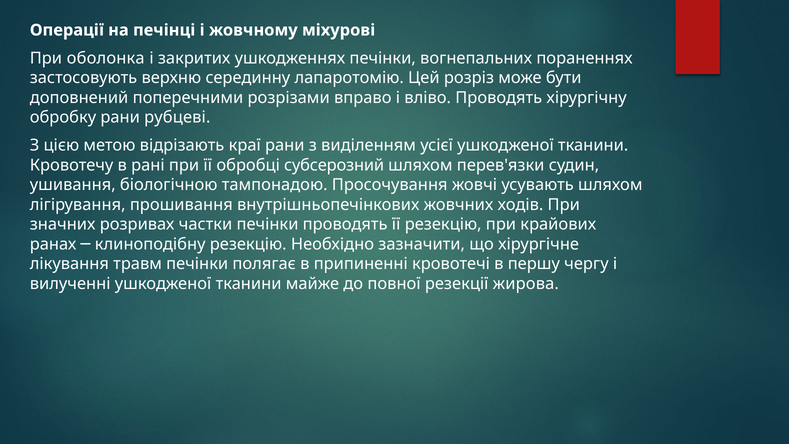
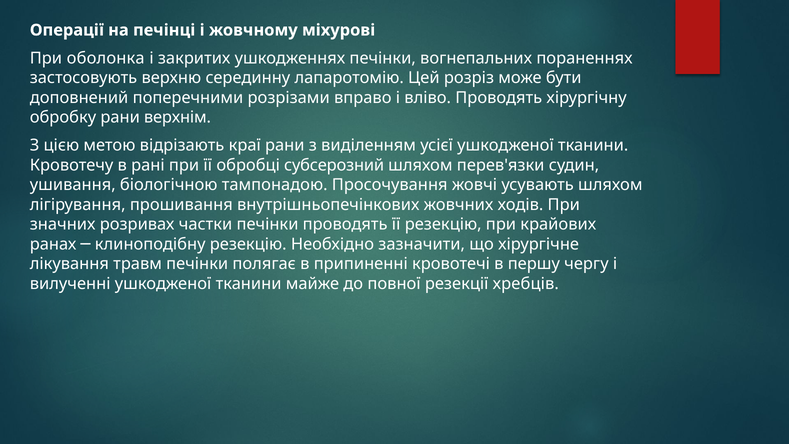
рубцеві: рубцеві -> верхнім
жирова: жирова -> хребців
